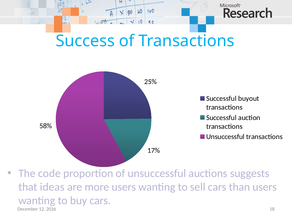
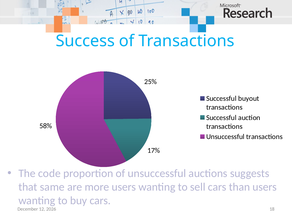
ideas: ideas -> same
